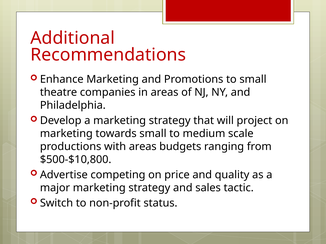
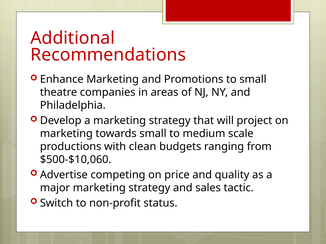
with areas: areas -> clean
$500-$10,800: $500-$10,800 -> $500-$10,060
